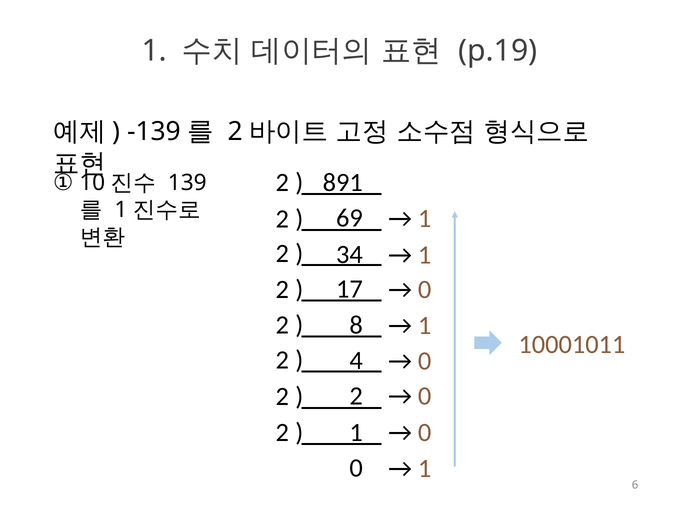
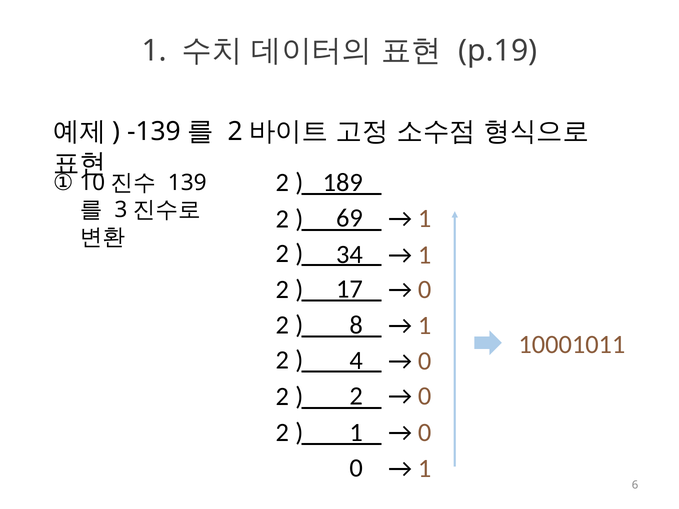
891: 891 -> 189
1 at (121, 210): 1 -> 3
